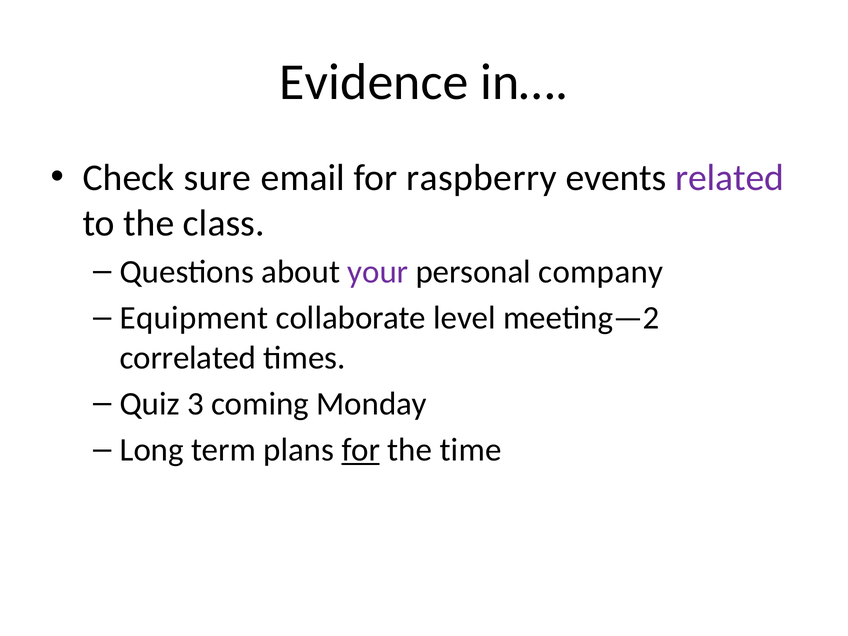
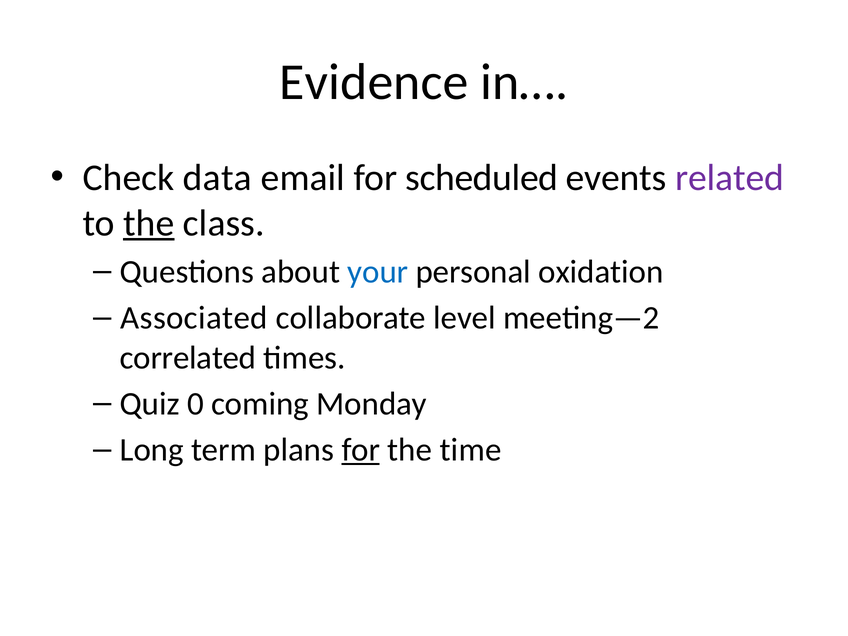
sure: sure -> data
raspberry: raspberry -> scheduled
the at (149, 223) underline: none -> present
your colour: purple -> blue
company: company -> oxidation
Equipment: Equipment -> Associated
3: 3 -> 0
